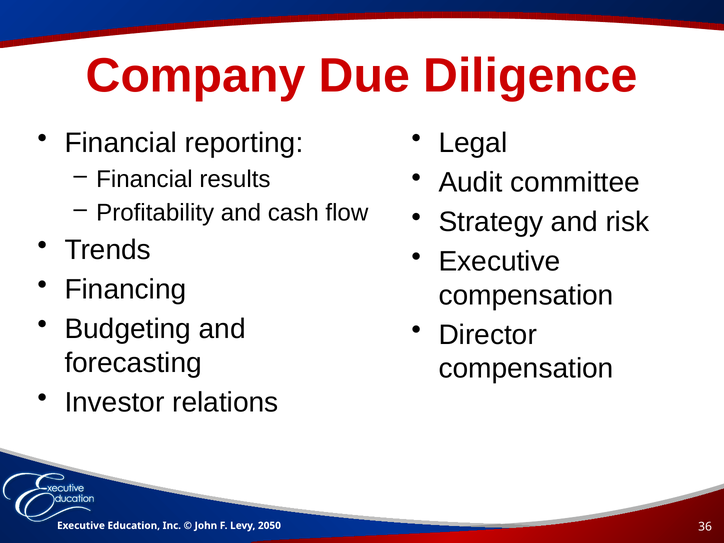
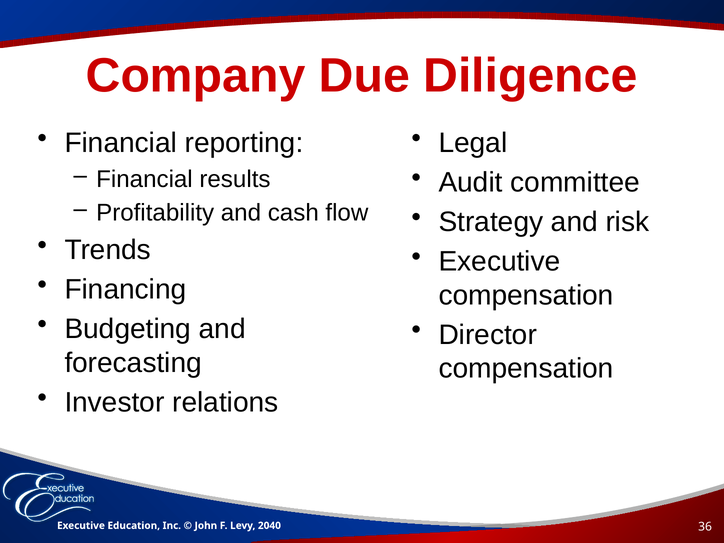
2050: 2050 -> 2040
